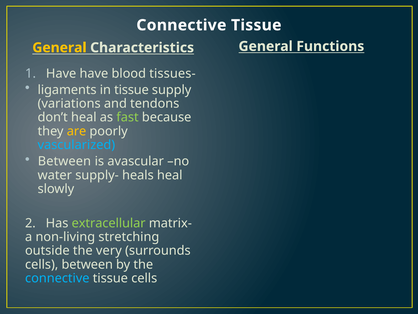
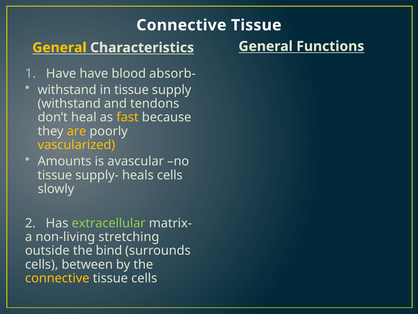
tissues-: tissues- -> absorb-
ligaments at (67, 90): ligaments -> withstand
variations at (69, 103): variations -> withstand
fast colour: light green -> yellow
vascularized colour: light blue -> yellow
Between at (64, 161): Between -> Amounts
water at (55, 175): water -> tissue
heals heal: heal -> cells
very: very -> bind
connective at (57, 278) colour: light blue -> yellow
